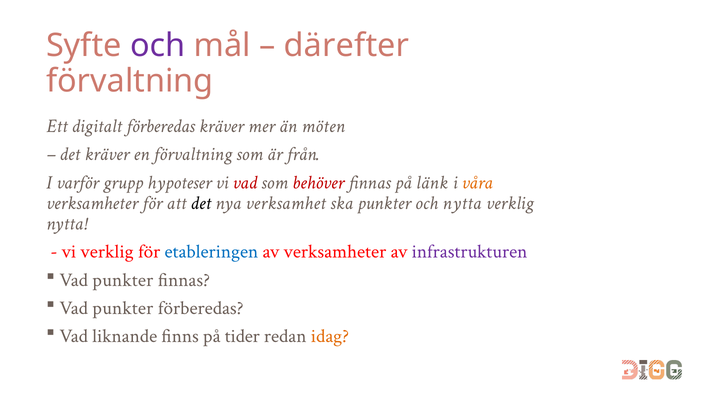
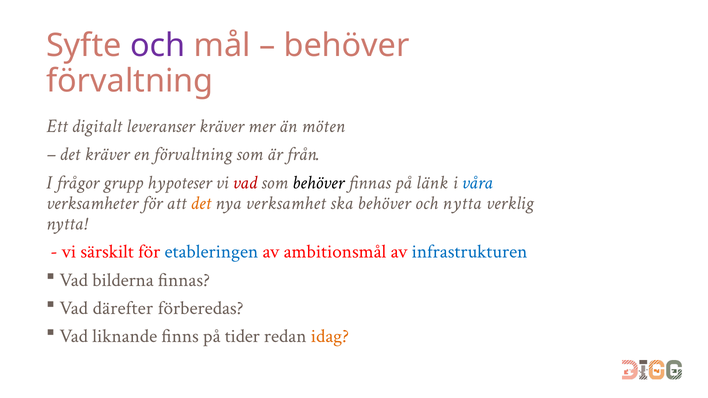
därefter at (347, 46): därefter -> behöver
digitalt förberedas: förberedas -> leveranser
varför: varför -> frågor
behöver at (318, 182) colour: red -> black
våra colour: orange -> blue
det at (201, 203) colour: black -> orange
ska punkter: punkter -> behöver
vi verklig: verklig -> särskilt
av verksamheter: verksamheter -> ambitionsmål
infrastrukturen colour: purple -> blue
punkter at (123, 280): punkter -> bilderna
punkter at (123, 308): punkter -> därefter
